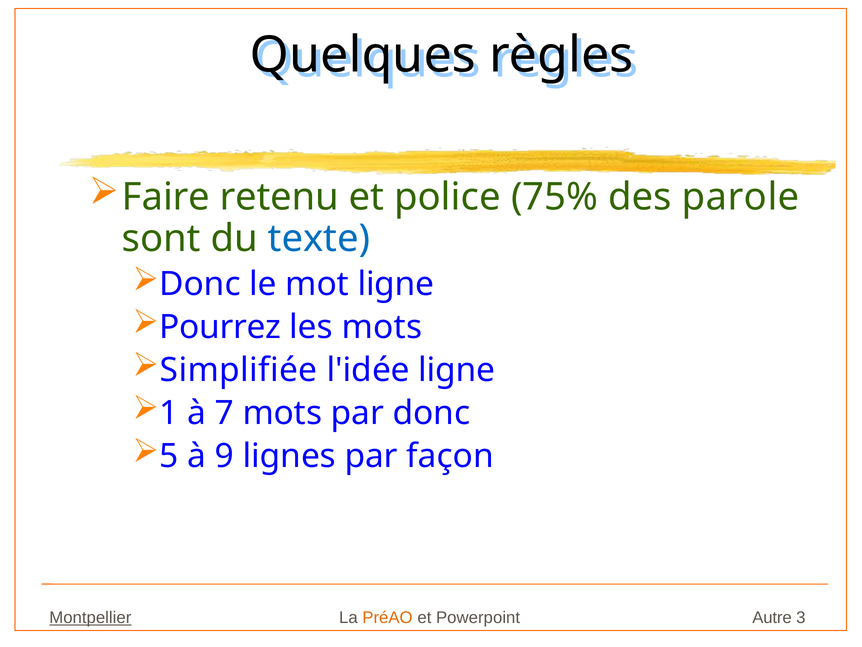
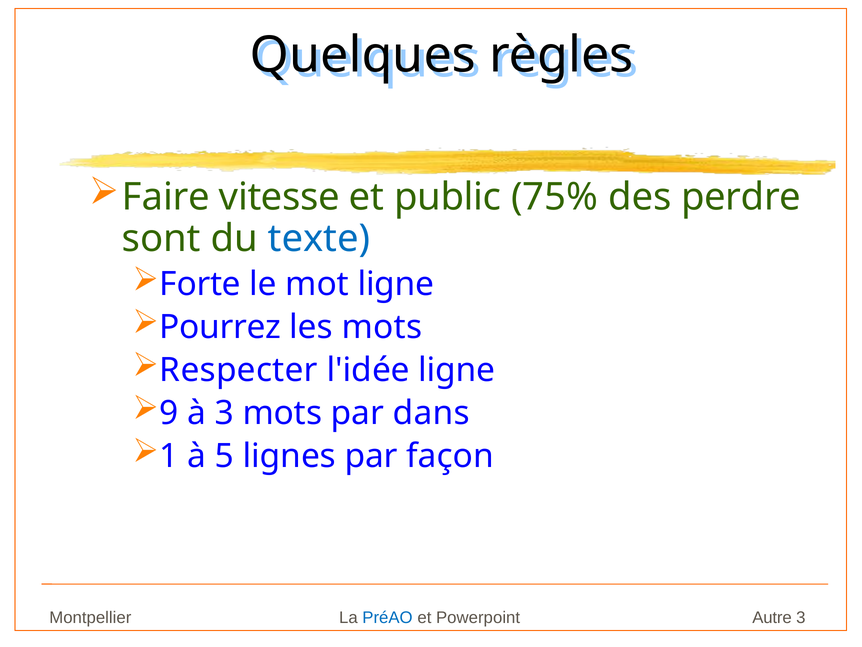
retenu: retenu -> vitesse
police: police -> public
parole: parole -> perdre
Donc at (200, 284): Donc -> Forte
Simplifiée: Simplifiée -> Respecter
1: 1 -> 9
à 7: 7 -> 3
par donc: donc -> dans
5: 5 -> 1
9: 9 -> 5
Montpellier underline: present -> none
PréAO colour: orange -> blue
